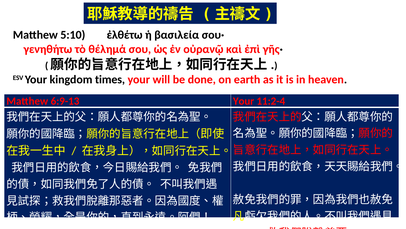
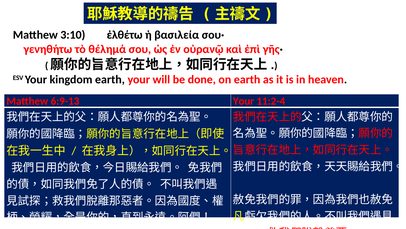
5:10: 5:10 -> 3:10
kingdom times: times -> earth
